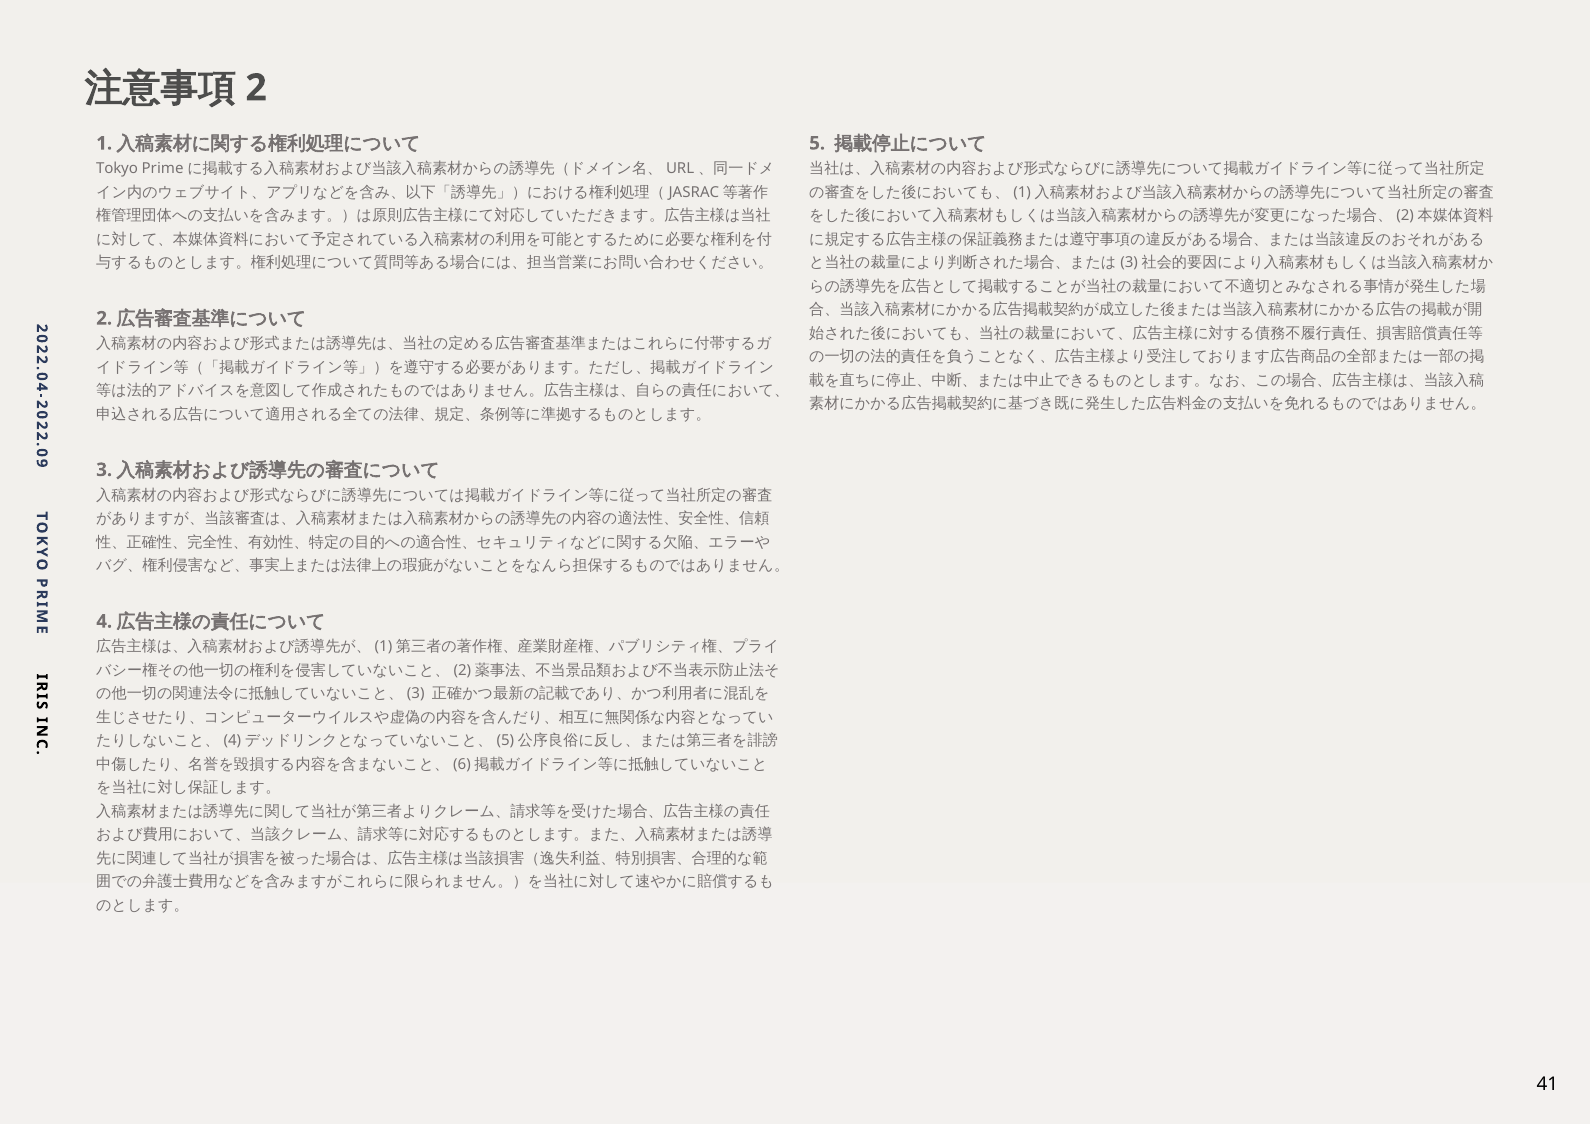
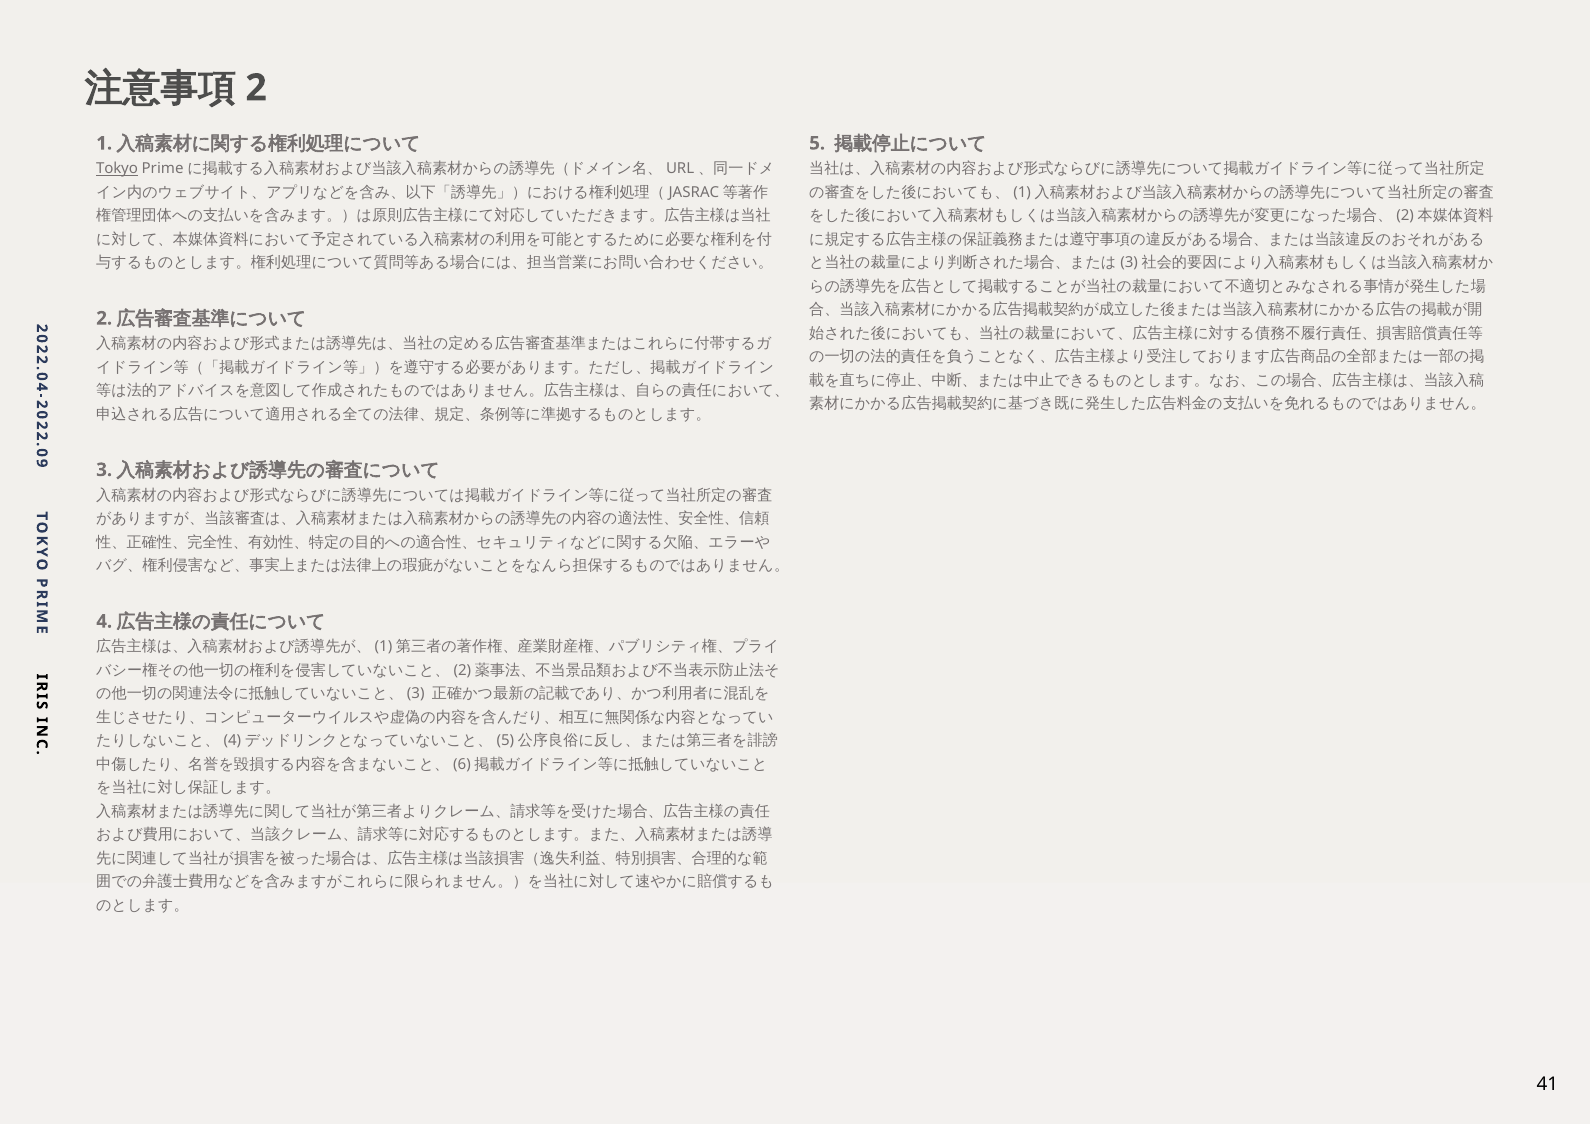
Tokyo underline: none -> present
